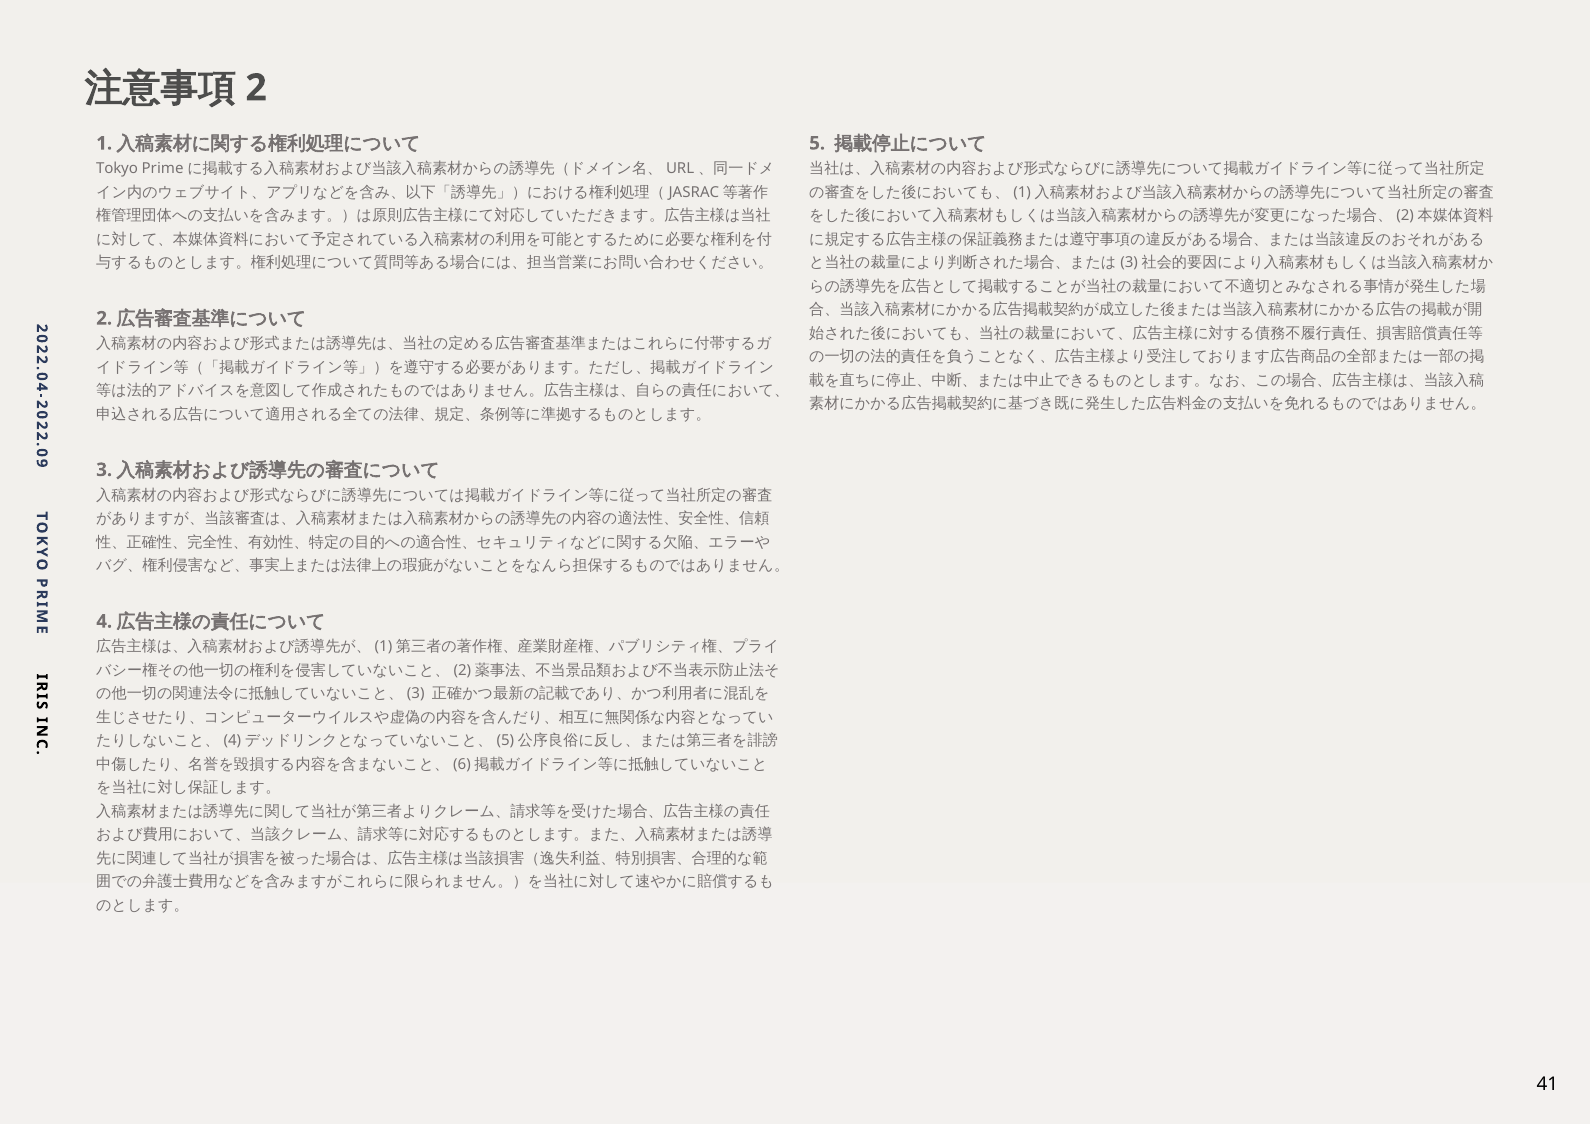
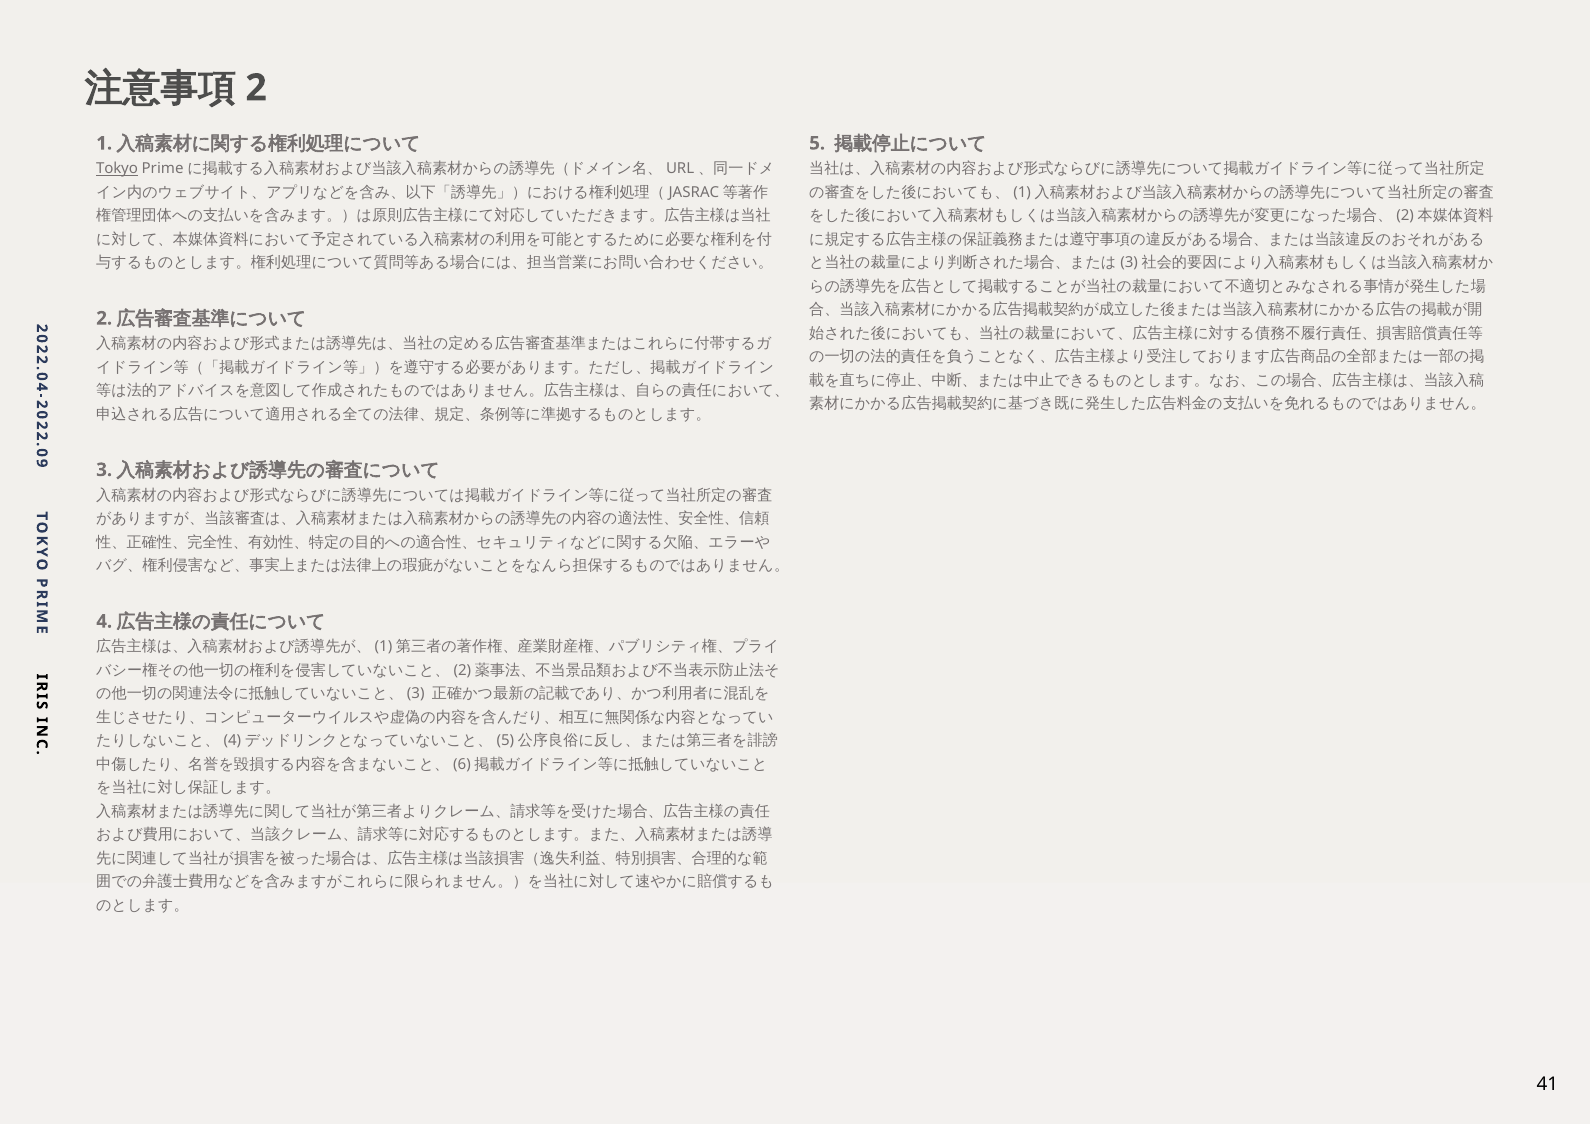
Tokyo underline: none -> present
